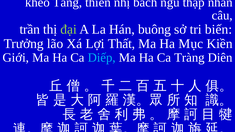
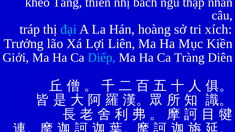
trần: trần -> tráp
đại colour: light green -> light blue
buông: buông -> hoàng
biến: biến -> xích
Thất: Thất -> Liên
